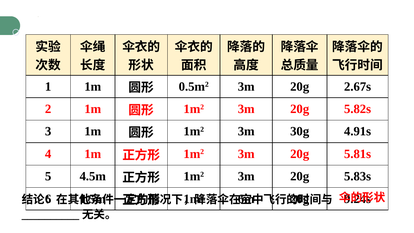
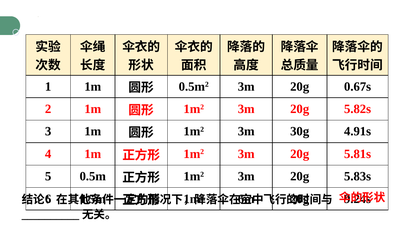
2.67s: 2.67s -> 0.67s
4.5m: 4.5m -> 0.5m
